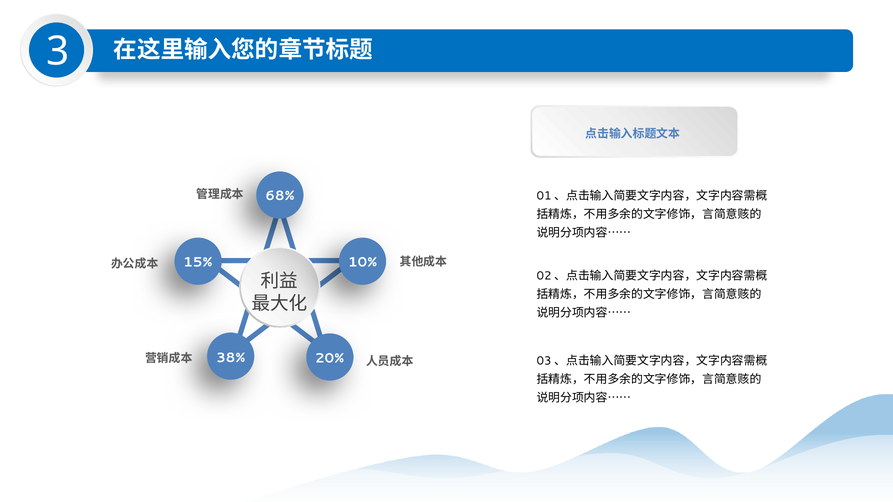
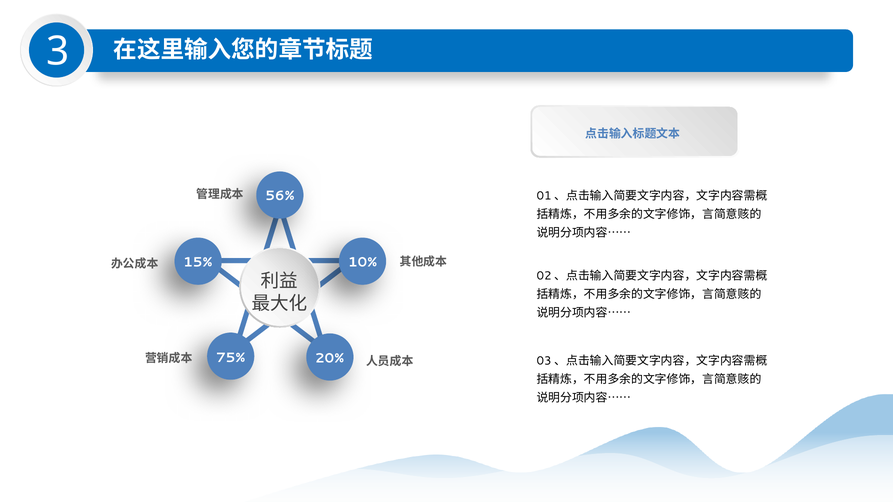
68%: 68% -> 56%
38%: 38% -> 75%
